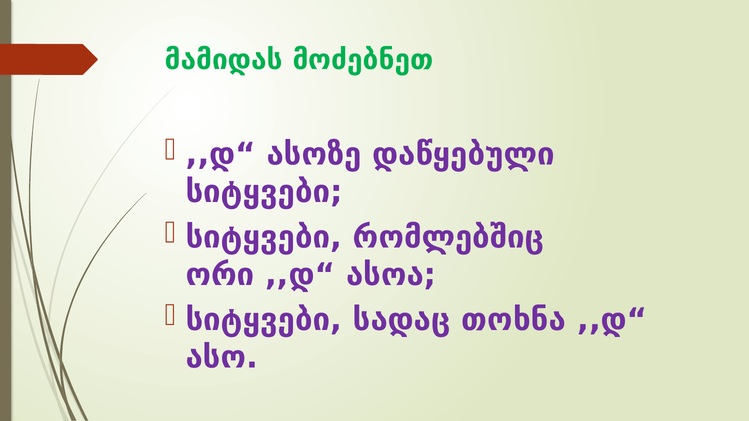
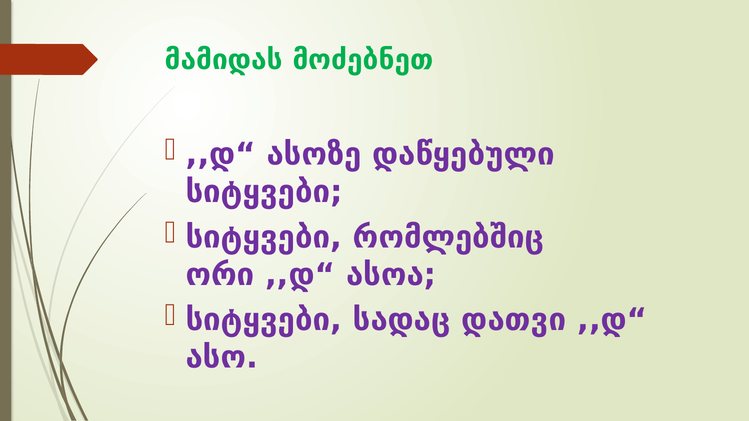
თოხნა: თოხნა -> დათვი
